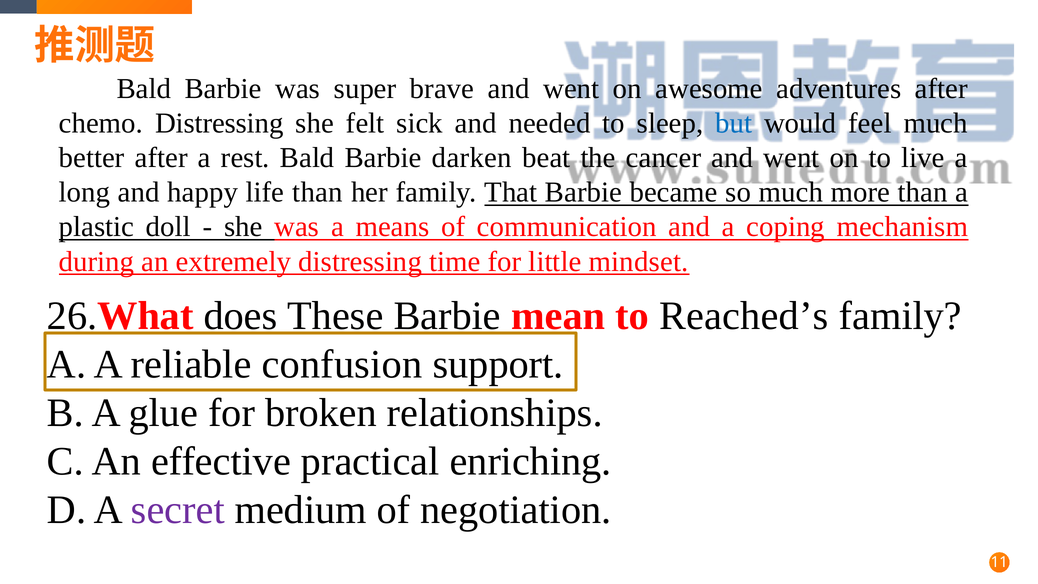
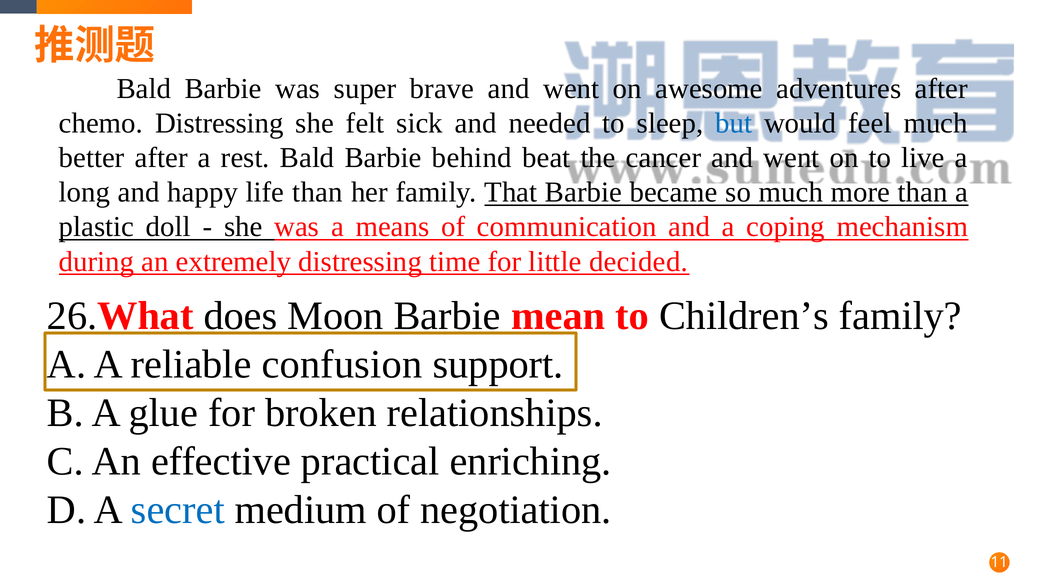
darken: darken -> behind
mindset: mindset -> decided
These: These -> Moon
Reached’s: Reached’s -> Children’s
secret colour: purple -> blue
